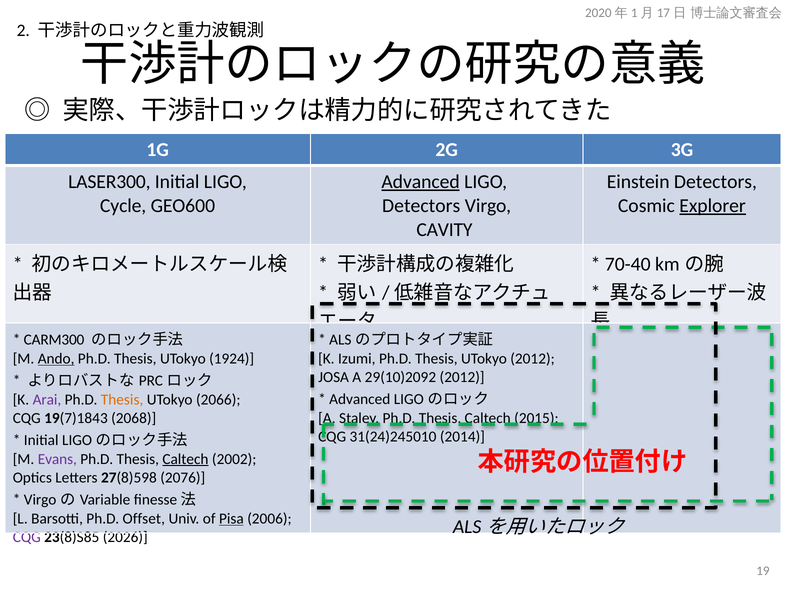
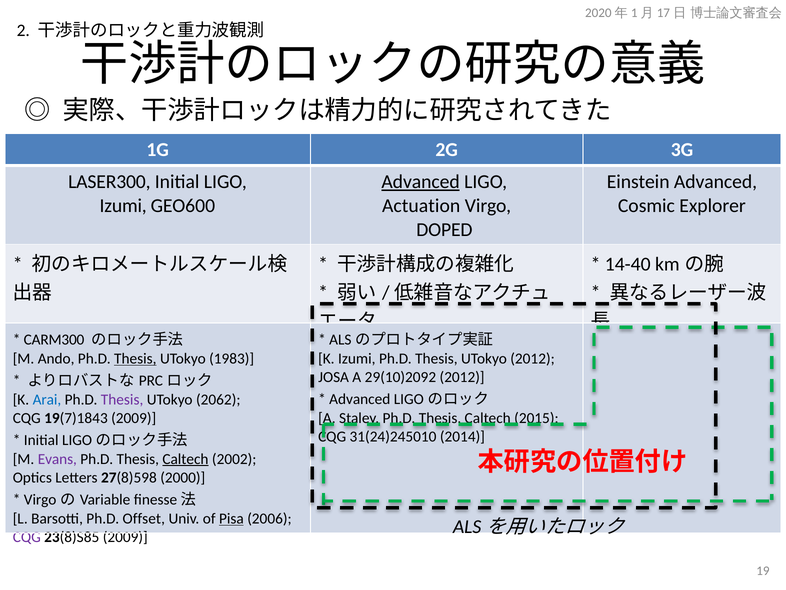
Einstein Detectors: Detectors -> Advanced
Cycle at (123, 206): Cycle -> Izumi
Detectors at (421, 206): Detectors -> Actuation
Explorer underline: present -> none
CAVITY: CAVITY -> DOPED
70-40: 70-40 -> 14-40
Ando underline: present -> none
Thesis at (135, 358) underline: none -> present
1924: 1924 -> 1983
Arai colour: purple -> blue
Thesis at (122, 399) colour: orange -> purple
2066: 2066 -> 2062
19(7)1843 2068: 2068 -> 2009
2076: 2076 -> 2000
23(8)S85 2026: 2026 -> 2009
